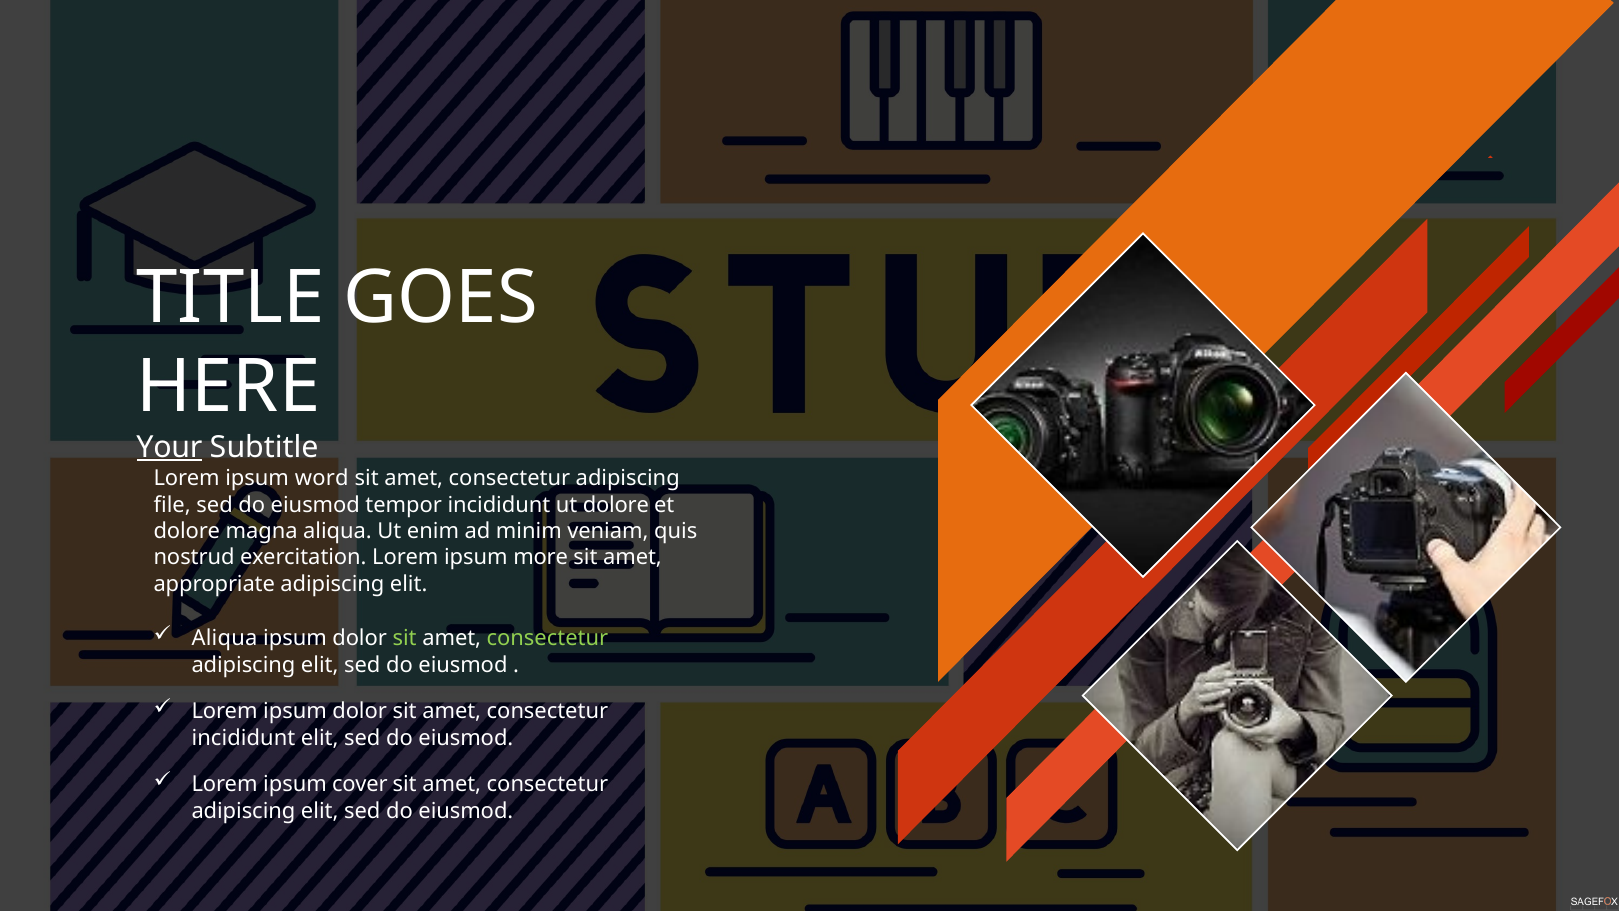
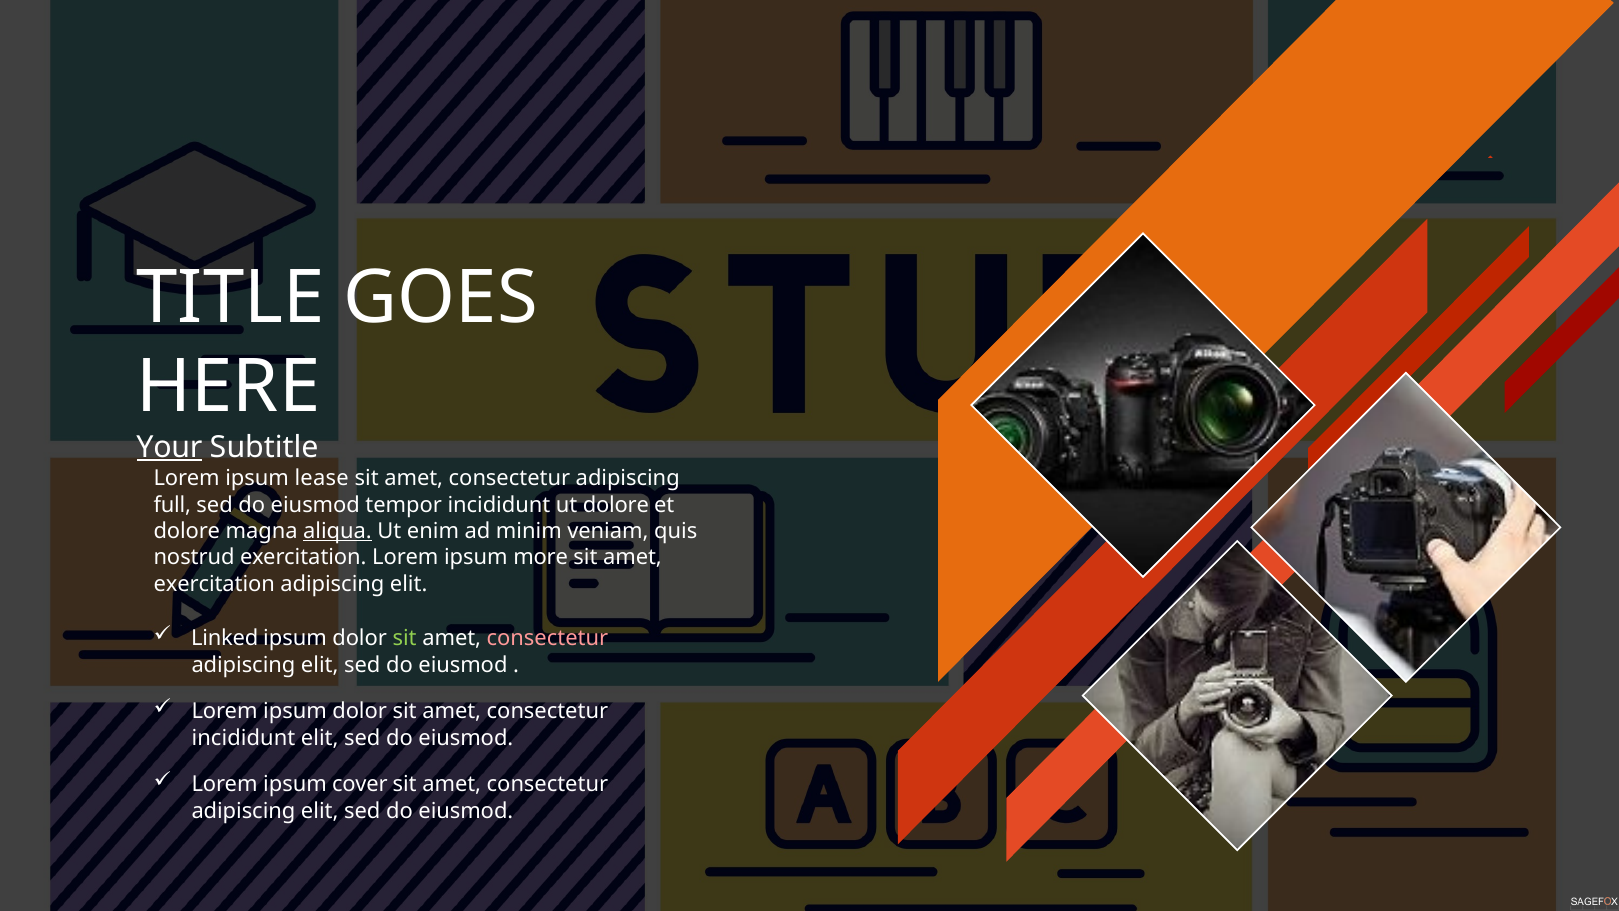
word: word -> lease
file: file -> full
aliqua at (337, 531) underline: none -> present
appropriate at (214, 584): appropriate -> exercitation
Aliqua at (224, 638): Aliqua -> Linked
consectetur at (547, 638) colour: light green -> pink
